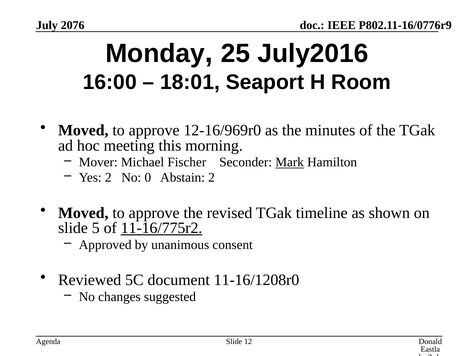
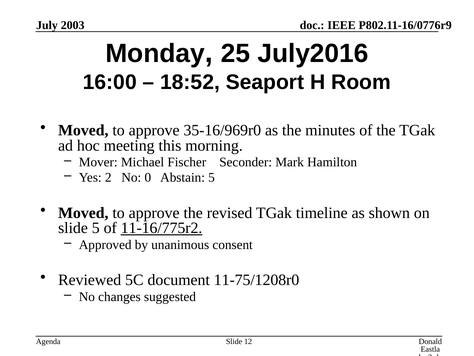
2076: 2076 -> 2003
18:01: 18:01 -> 18:52
12-16/969r0: 12-16/969r0 -> 35-16/969r0
Mark underline: present -> none
Abstain 2: 2 -> 5
11-16/1208r0: 11-16/1208r0 -> 11-75/1208r0
